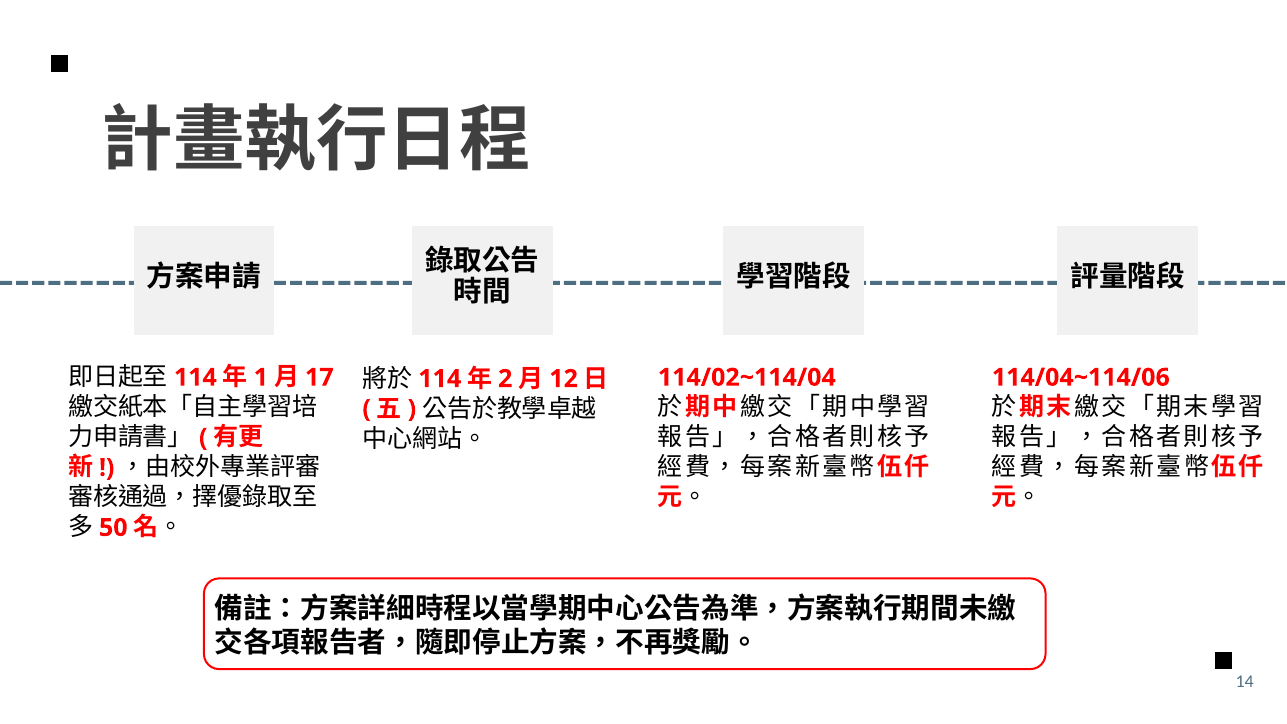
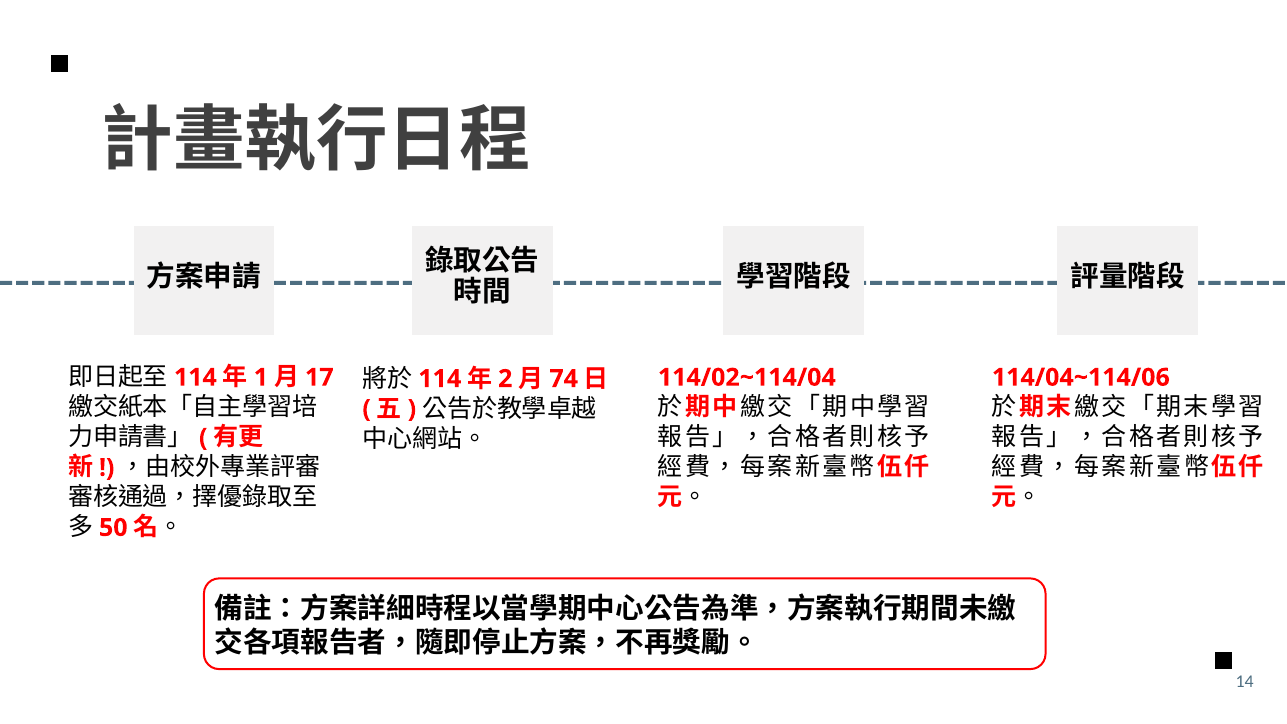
12: 12 -> 74
